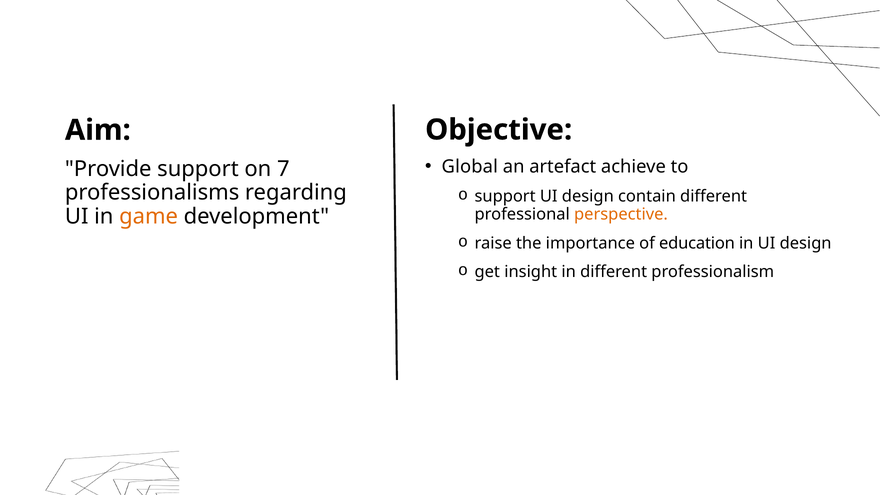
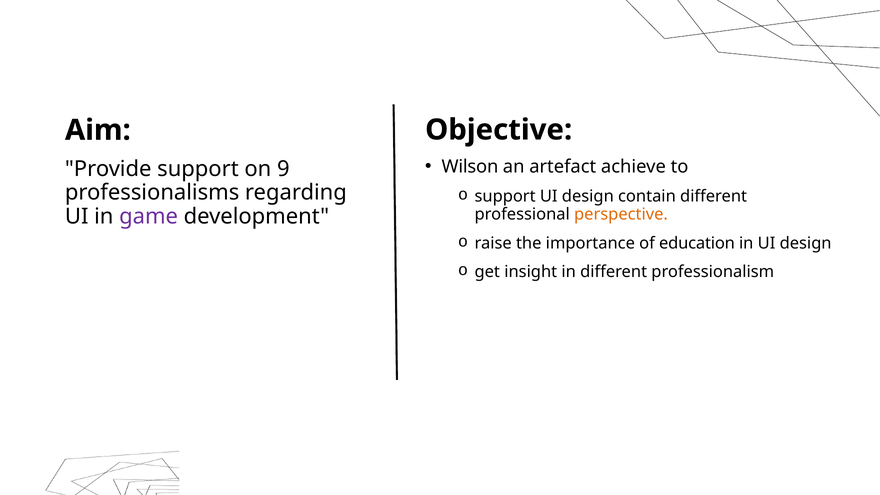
Global: Global -> Wilson
7: 7 -> 9
game colour: orange -> purple
